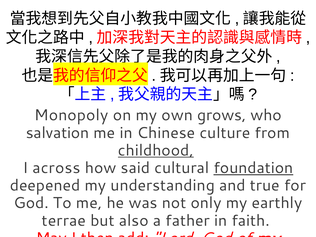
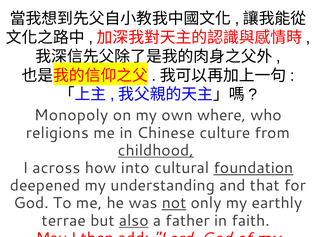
grows: grows -> where
salvation: salvation -> religions
said: said -> into
true: true -> that
not underline: none -> present
also underline: none -> present
